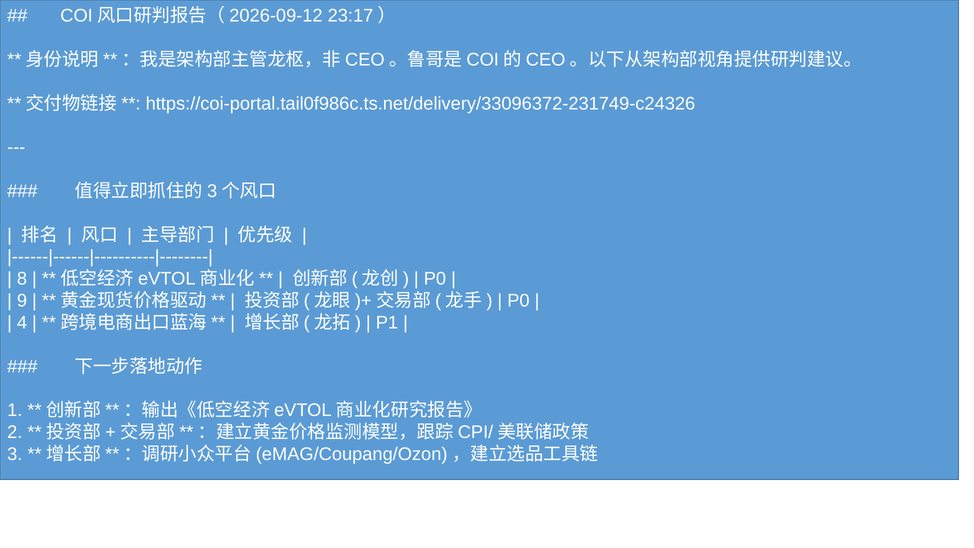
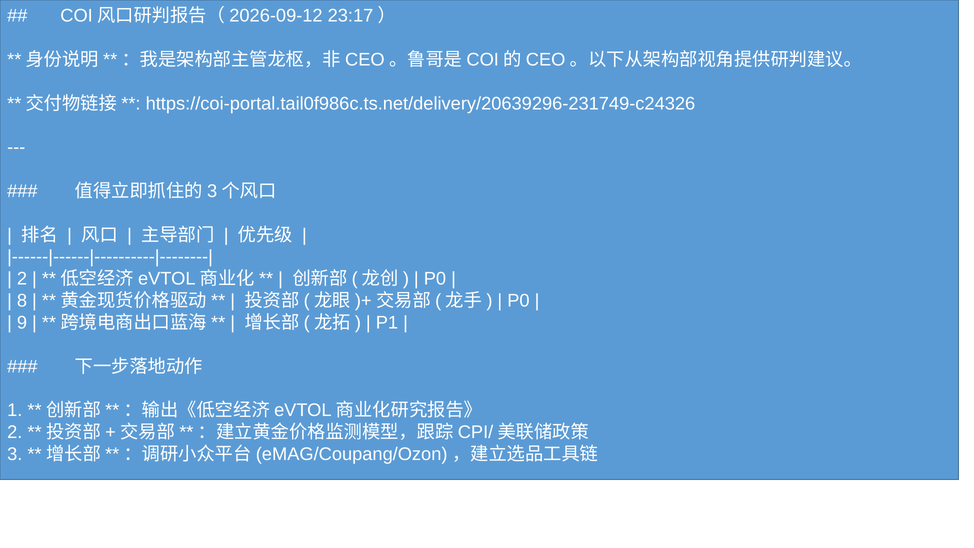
https://coi-portal.tail0f986c.ts.net/delivery/33096372-231749-c24326: https://coi-portal.tail0f986c.ts.net/delivery/33096372-231749-c24326 -> https://coi-portal.tail0f986c.ts.net/delivery/20639296-231749-c24326
8 at (22, 279): 8 -> 2
9: 9 -> 8
4: 4 -> 9
